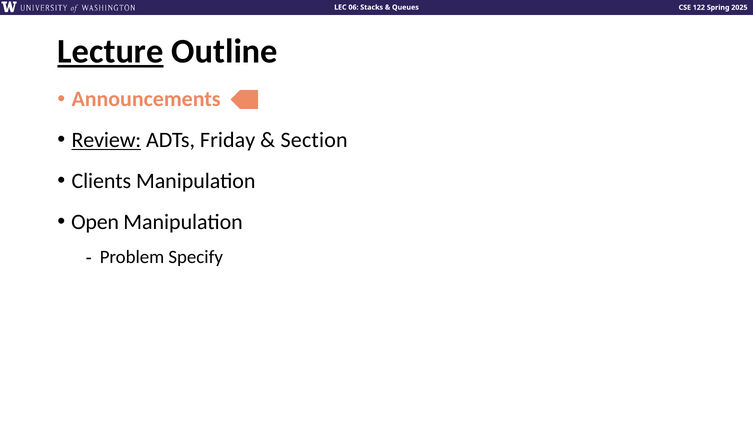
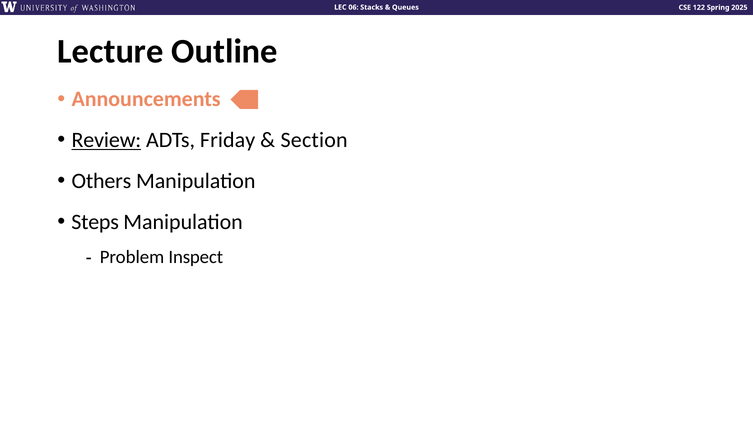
Lecture underline: present -> none
Clients: Clients -> Others
Open: Open -> Steps
Specify: Specify -> Inspect
